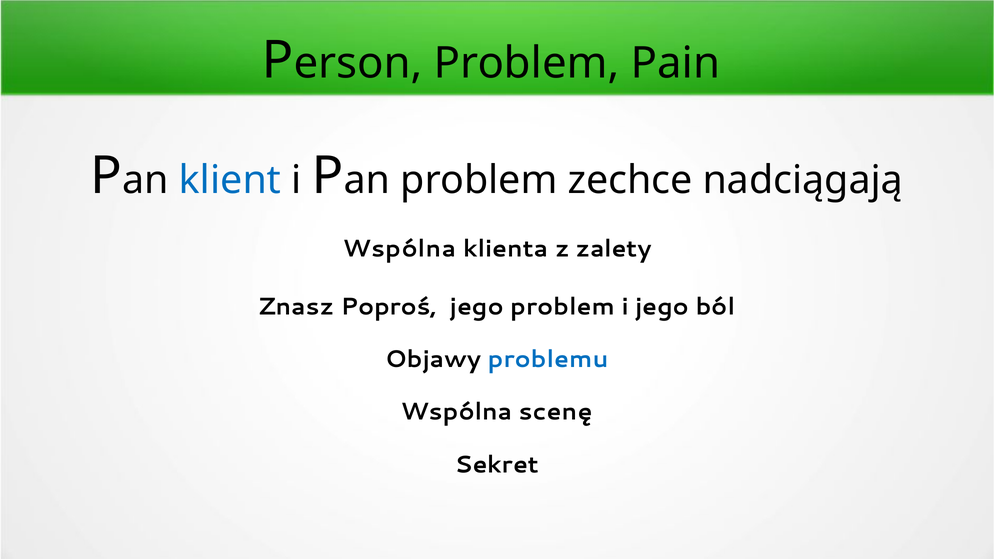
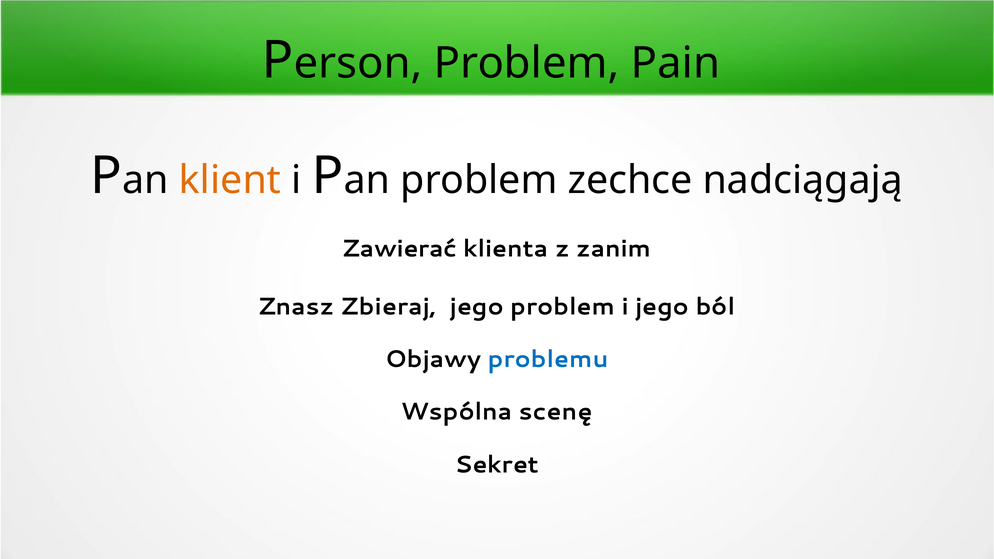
klient colour: blue -> orange
Wspólna at (399, 249): Wspólna -> Zawierać
zalety: zalety -> zanim
Poproś: Poproś -> Zbieraj
